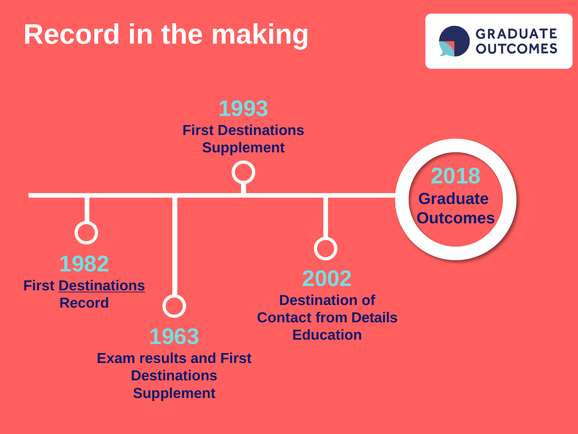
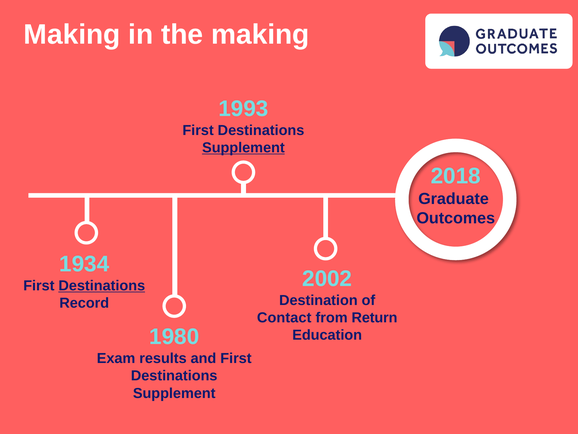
Record at (72, 35): Record -> Making
Supplement at (243, 148) underline: none -> present
1982: 1982 -> 1934
Details: Details -> Return
1963: 1963 -> 1980
